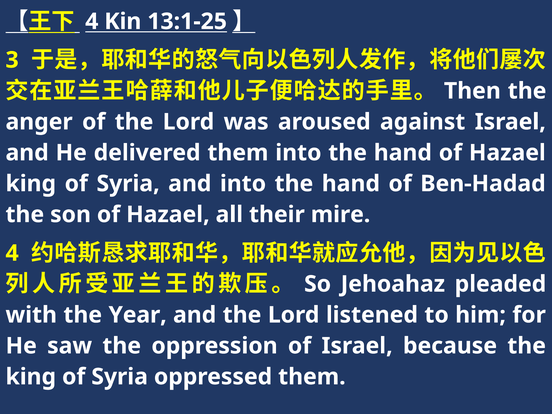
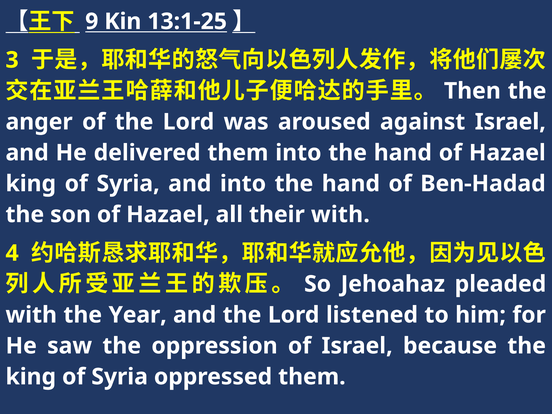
4 at (92, 21): 4 -> 9
their mire: mire -> with
